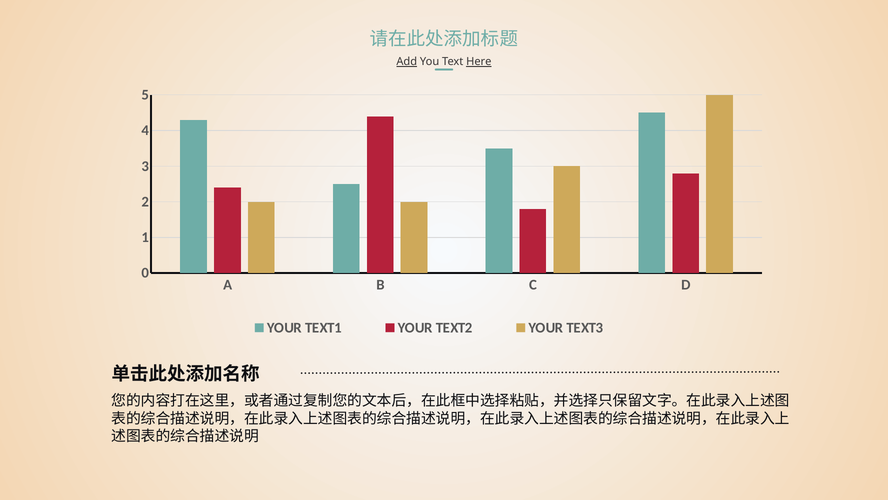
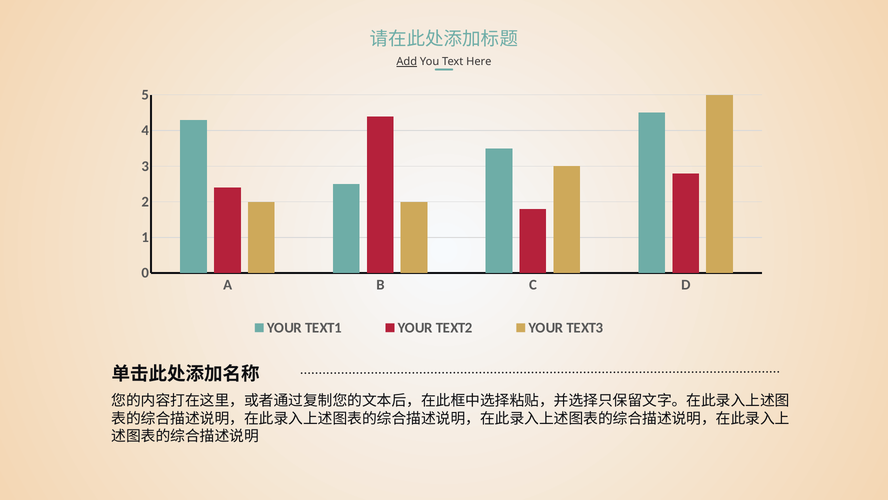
Here underline: present -> none
